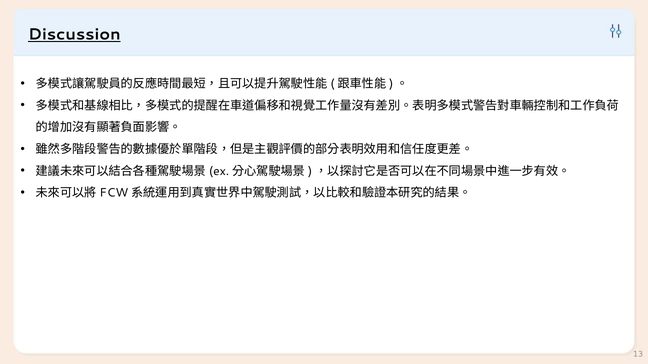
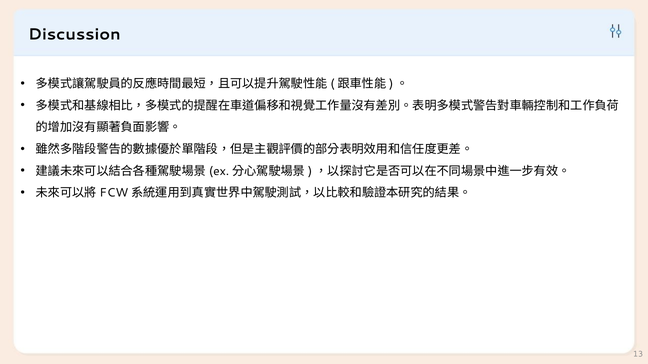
Discussion underline: present -> none
